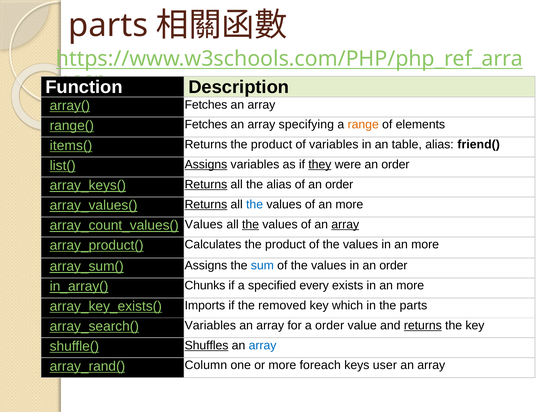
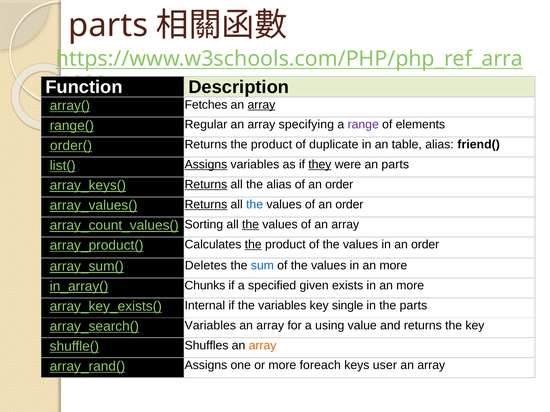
array at (261, 105) underline: none -> present
range( Fetches: Fetches -> Regular
range colour: orange -> purple
items(: items( -> order(
of variables: variables -> duplicate
were an order: order -> parts
values of an more: more -> order
Values at (204, 225): Values -> Sorting
array at (345, 225) underline: present -> none
the at (253, 245) underline: none -> present
values in an more: more -> order
Assigns at (206, 266): Assigns -> Deletes
values in an order: order -> more
every: every -> given
Imports: Imports -> Internal
the removed: removed -> variables
which: which -> single
a order: order -> using
returns at (423, 326) underline: present -> none
Shuffles underline: present -> none
array at (263, 346) colour: blue -> orange
Column at (206, 366): Column -> Assigns
